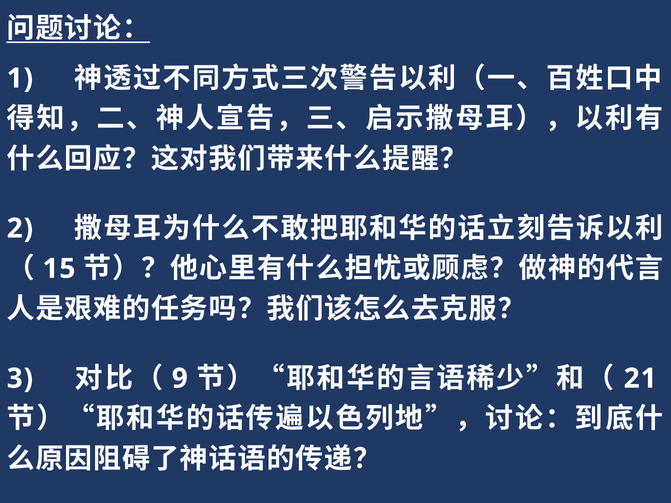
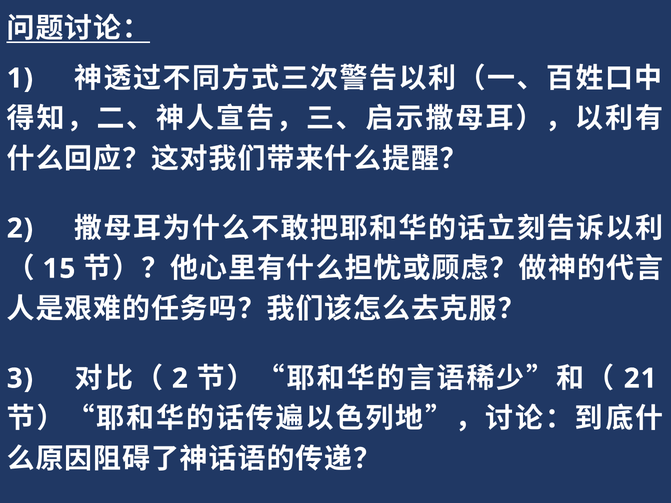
9 at (180, 379): 9 -> 2
